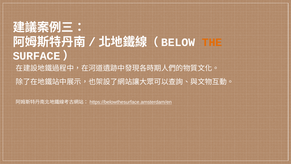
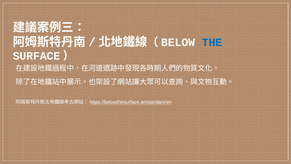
THE colour: orange -> blue
